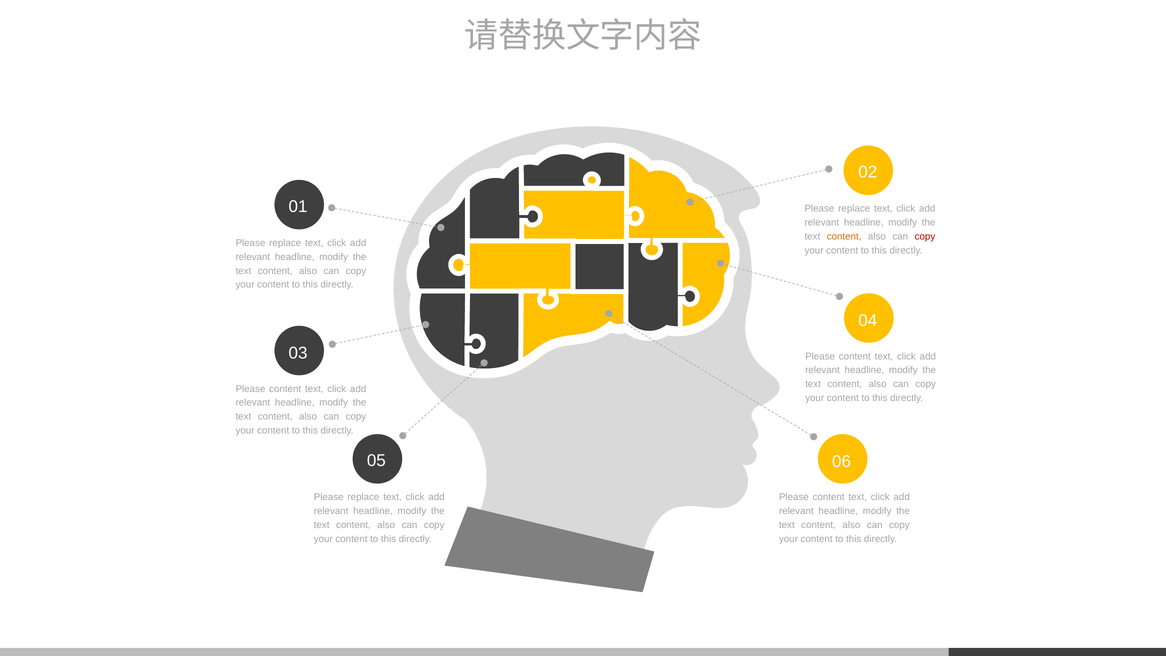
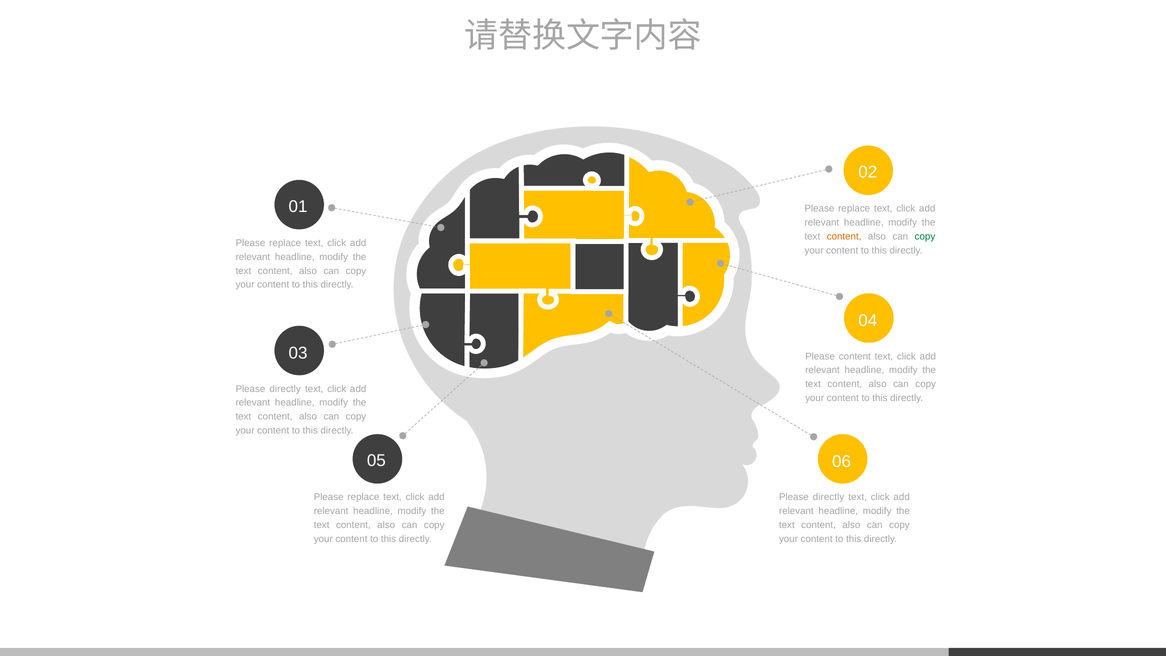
copy at (925, 236) colour: red -> green
content at (285, 389): content -> directly
content at (829, 497): content -> directly
